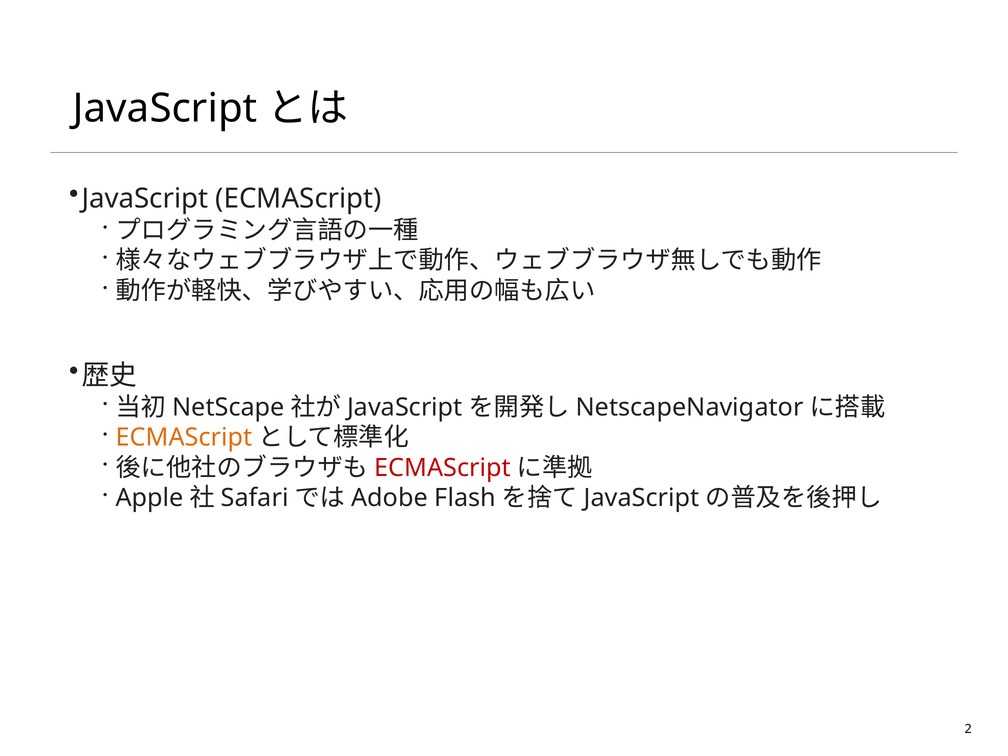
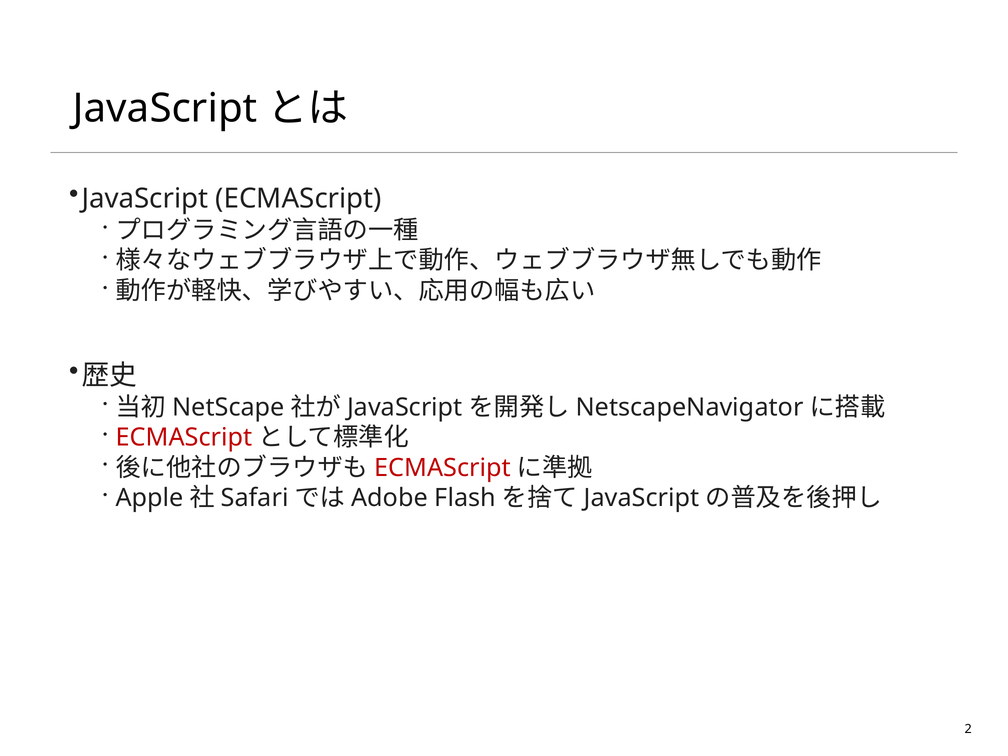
ECMAScript at (184, 438) colour: orange -> red
